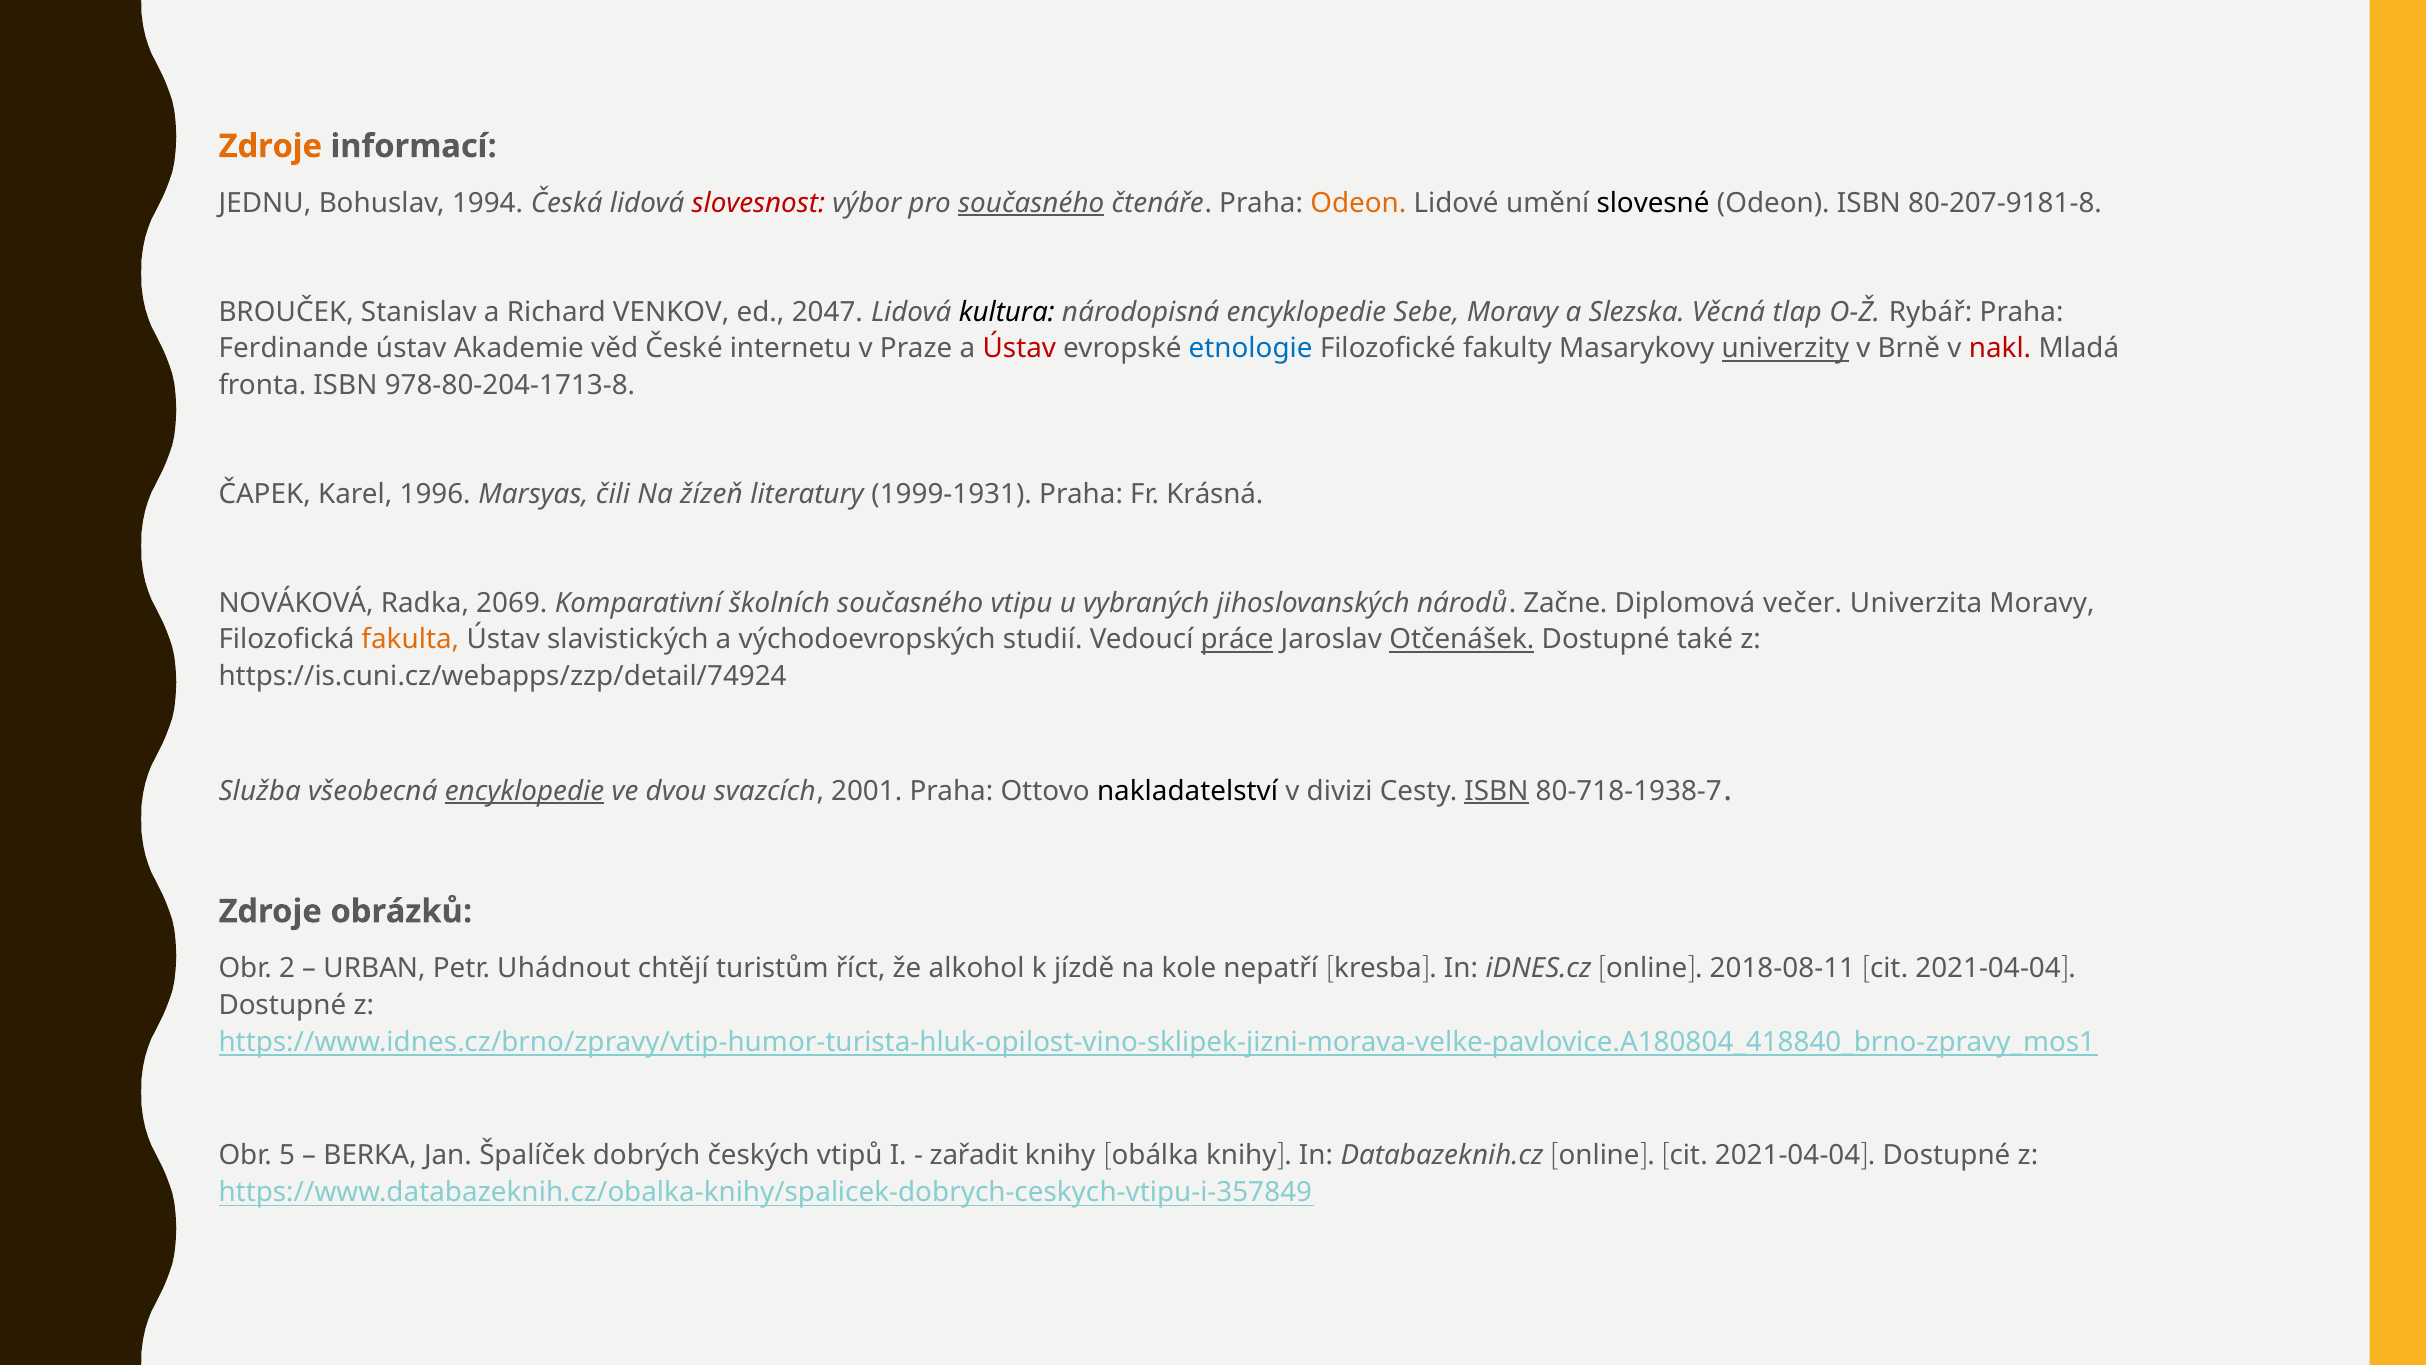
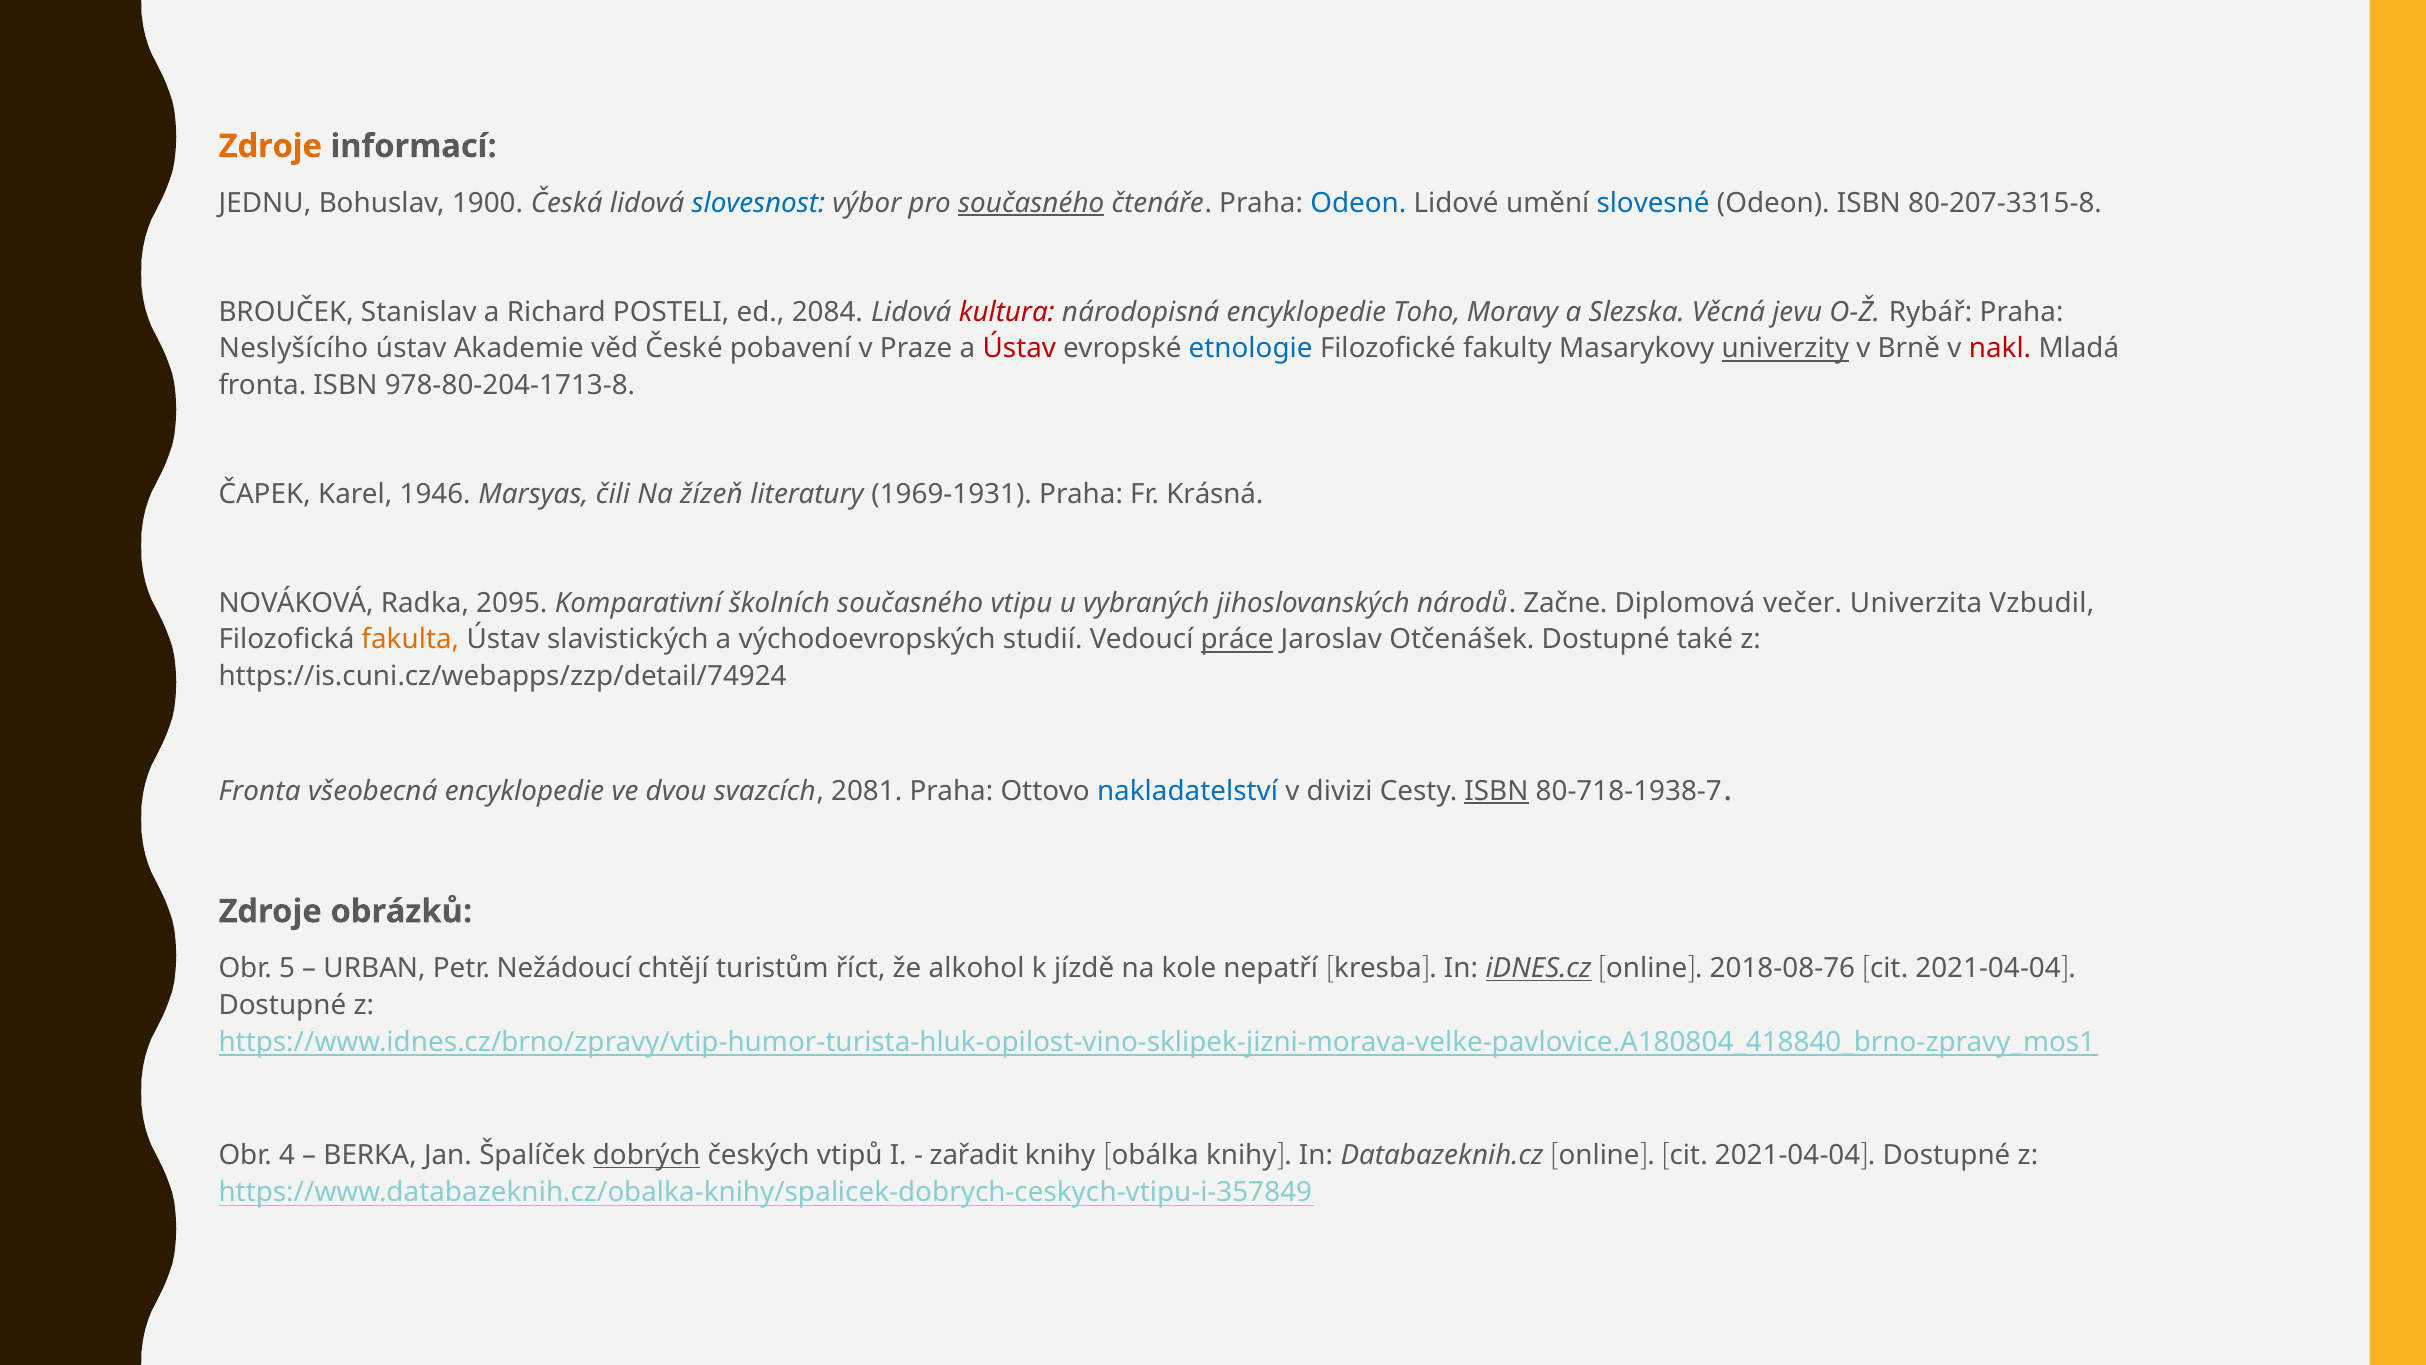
1994: 1994 -> 1900
slovesnost colour: red -> blue
Odeon at (1358, 203) colour: orange -> blue
slovesné colour: black -> blue
80-207-9181-8: 80-207-9181-8 -> 80-207-3315-8
VENKOV: VENKOV -> POSTELI
2047: 2047 -> 2084
kultura colour: black -> red
Sebe: Sebe -> Toho
tlap: tlap -> jevu
Ferdinande: Ferdinande -> Neslyšícího
internetu: internetu -> pobavení
1996: 1996 -> 1946
1999-1931: 1999-1931 -> 1969-1931
2069: 2069 -> 2095
Univerzita Moravy: Moravy -> Vzbudil
Otčenášek underline: present -> none
Služba at (260, 791): Služba -> Fronta
encyklopedie at (525, 791) underline: present -> none
2001: 2001 -> 2081
nakladatelství colour: black -> blue
2: 2 -> 5
Uhádnout: Uhádnout -> Nežádoucí
iDNES.cz underline: none -> present
2018-08-11: 2018-08-11 -> 2018-08-76
5: 5 -> 4
dobrých underline: none -> present
